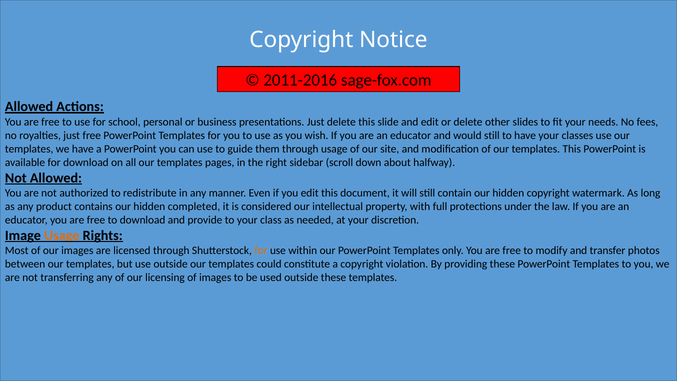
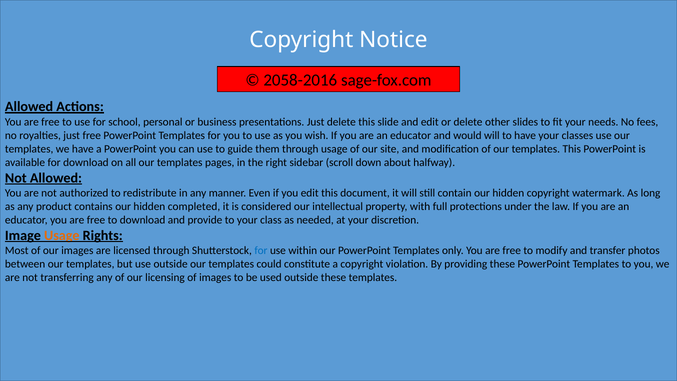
2011-2016: 2011-2016 -> 2058-2016
would still: still -> will
for at (261, 250) colour: orange -> blue
